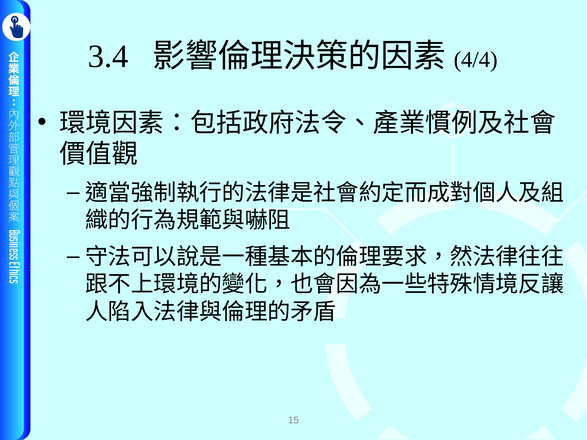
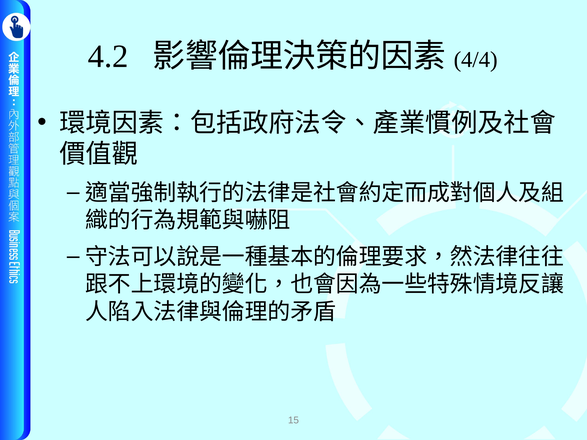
3.4: 3.4 -> 4.2
